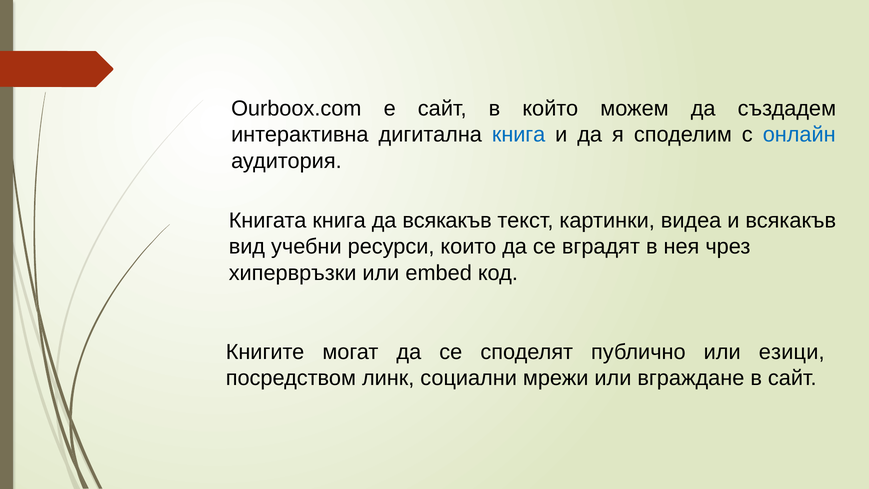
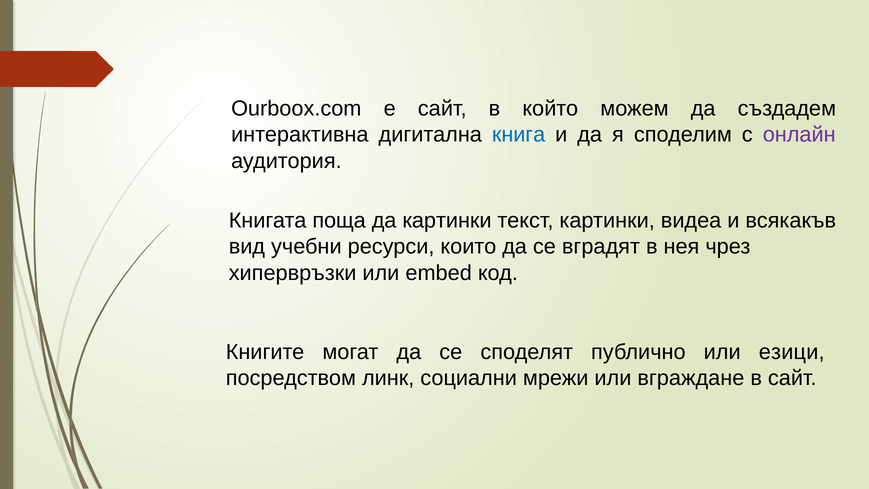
онлайн colour: blue -> purple
Книгата книга: книга -> поща
да всякакъв: всякакъв -> картинки
